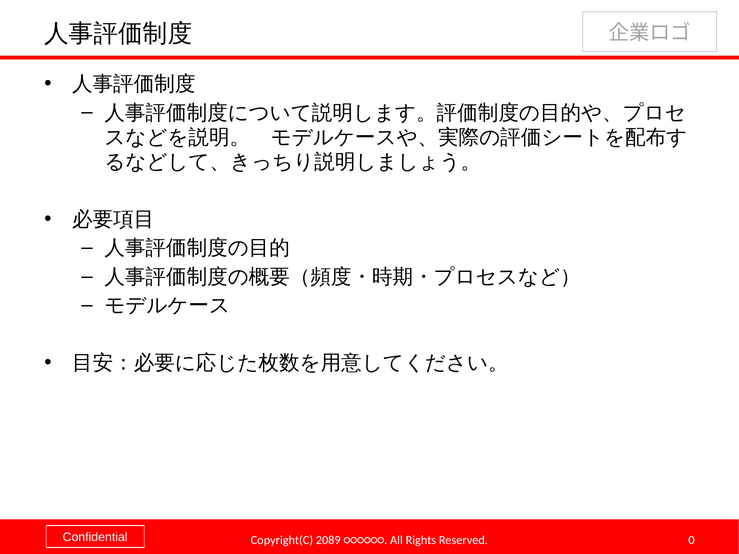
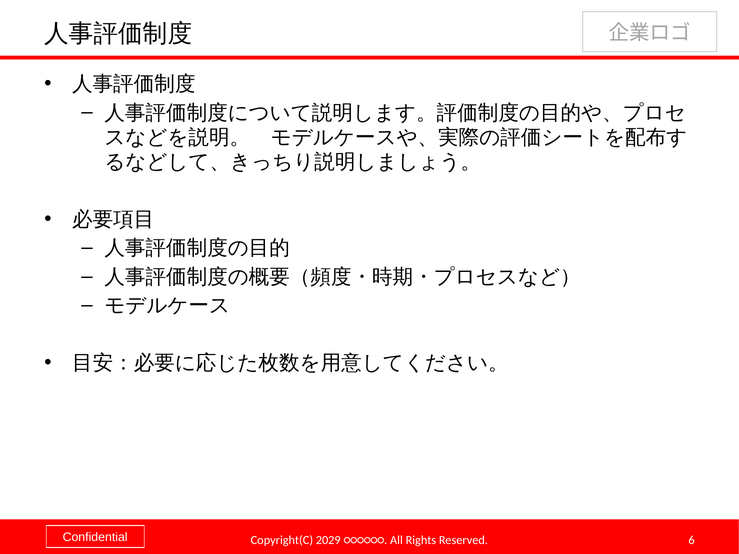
2089: 2089 -> 2029
0: 0 -> 6
